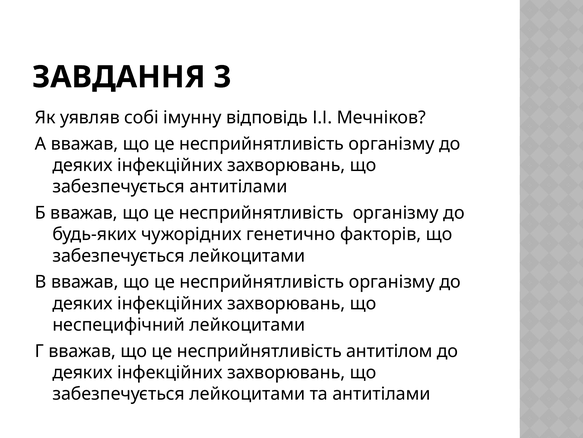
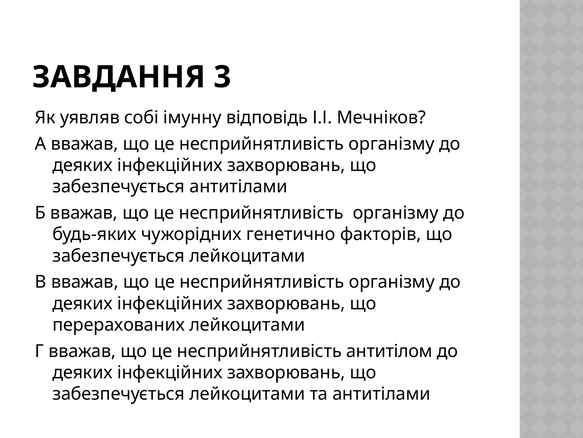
неспецифічний: неспецифічний -> перерахованих
